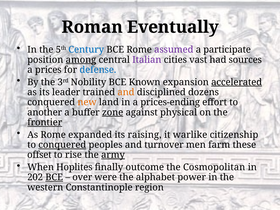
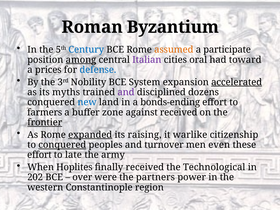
Eventually: Eventually -> Byzantium
assumed colour: purple -> orange
vast: vast -> oral
sources: sources -> toward
Known: Known -> System
leader: leader -> myths
and at (126, 92) colour: orange -> purple
new colour: orange -> blue
prices-ending: prices-ending -> bonds-ending
another: another -> farmers
zone underline: present -> none
against physical: physical -> received
expanded underline: none -> present
farm: farm -> even
offset at (39, 155): offset -> effort
rise: rise -> late
army underline: present -> none
finally outcome: outcome -> received
Cosmopolitan: Cosmopolitan -> Technological
BCE at (54, 177) underline: present -> none
alphabet: alphabet -> partners
